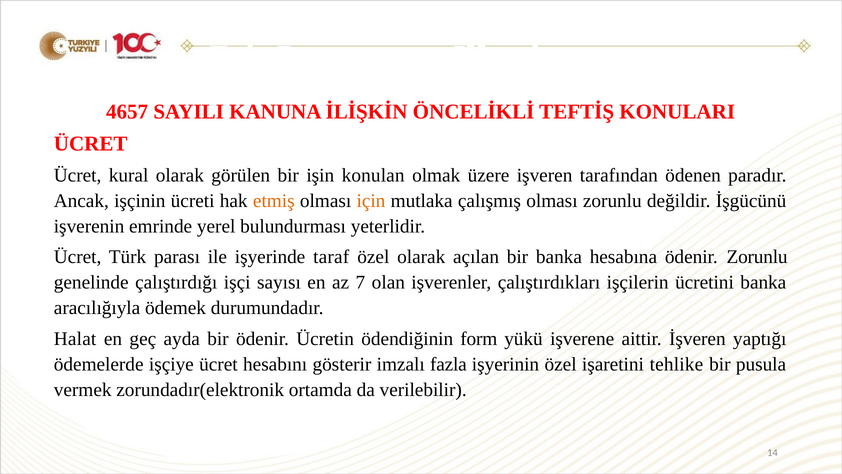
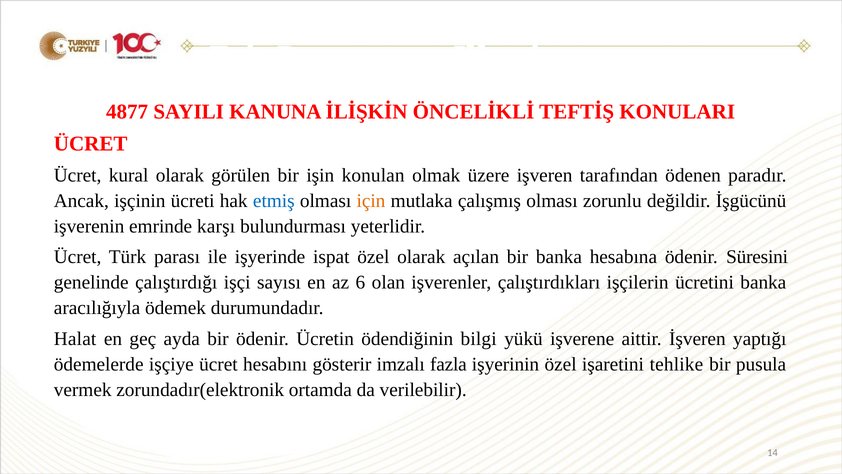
4657: 4657 -> 4877
etmiş colour: orange -> blue
yerel: yerel -> karşı
taraf: taraf -> ispat
ödenir Zorunlu: Zorunlu -> Süresini
7: 7 -> 6
form: form -> bilgi
